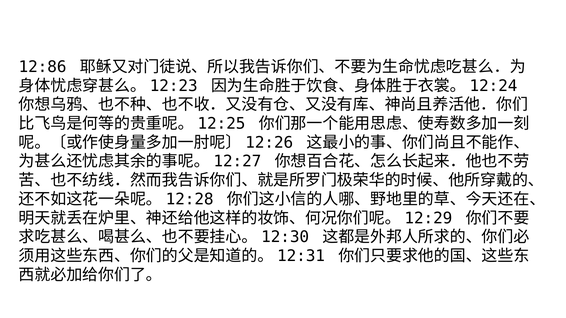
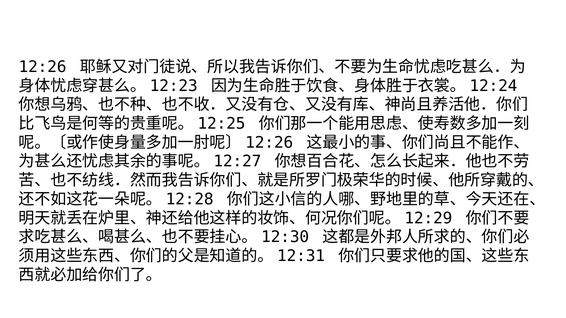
12:86: 12:86 -> 12:26
